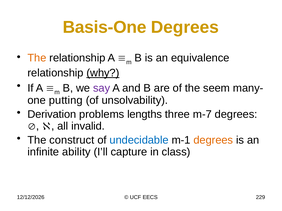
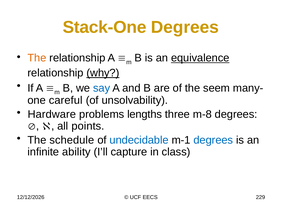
Basis-One: Basis-One -> Stack-One
equivalence underline: none -> present
say colour: purple -> blue
putting: putting -> careful
Derivation: Derivation -> Hardware
m-7: m-7 -> m-8
invalid: invalid -> points
construct: construct -> schedule
degrees at (213, 140) colour: orange -> blue
